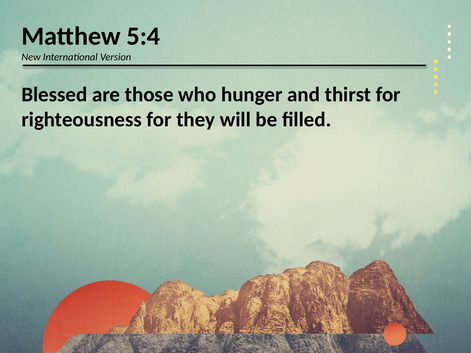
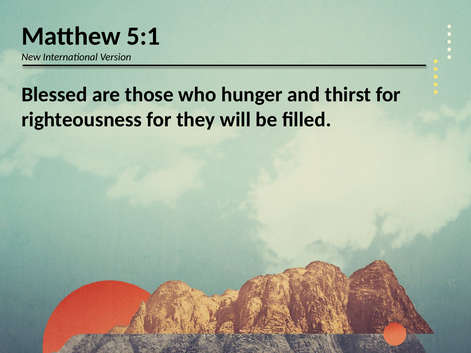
5:4: 5:4 -> 5:1
